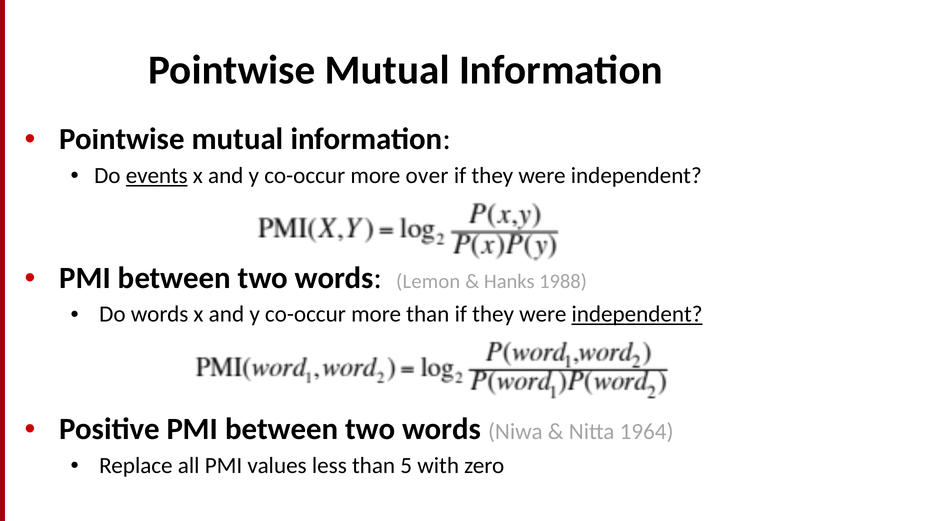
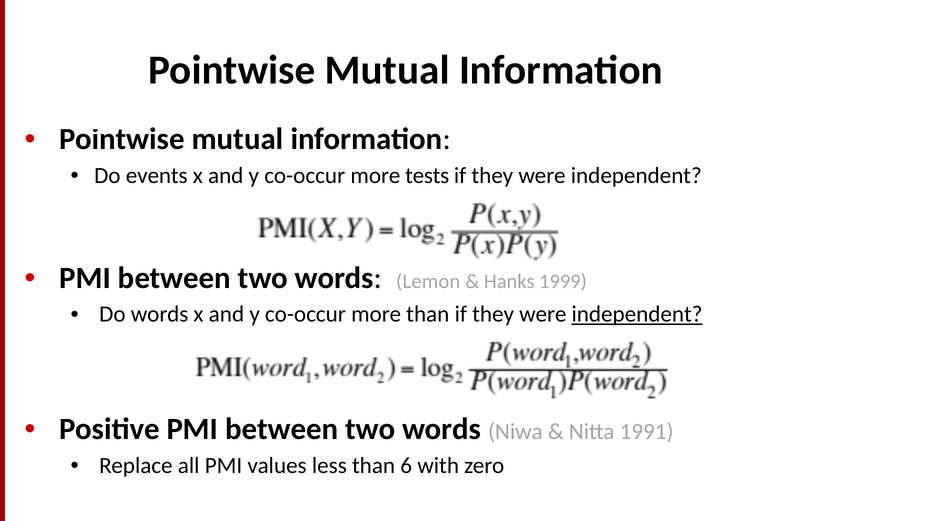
events underline: present -> none
over: over -> tests
1988: 1988 -> 1999
1964: 1964 -> 1991
5: 5 -> 6
